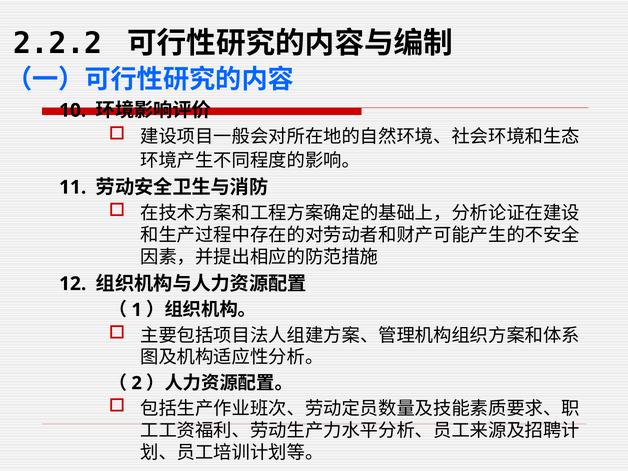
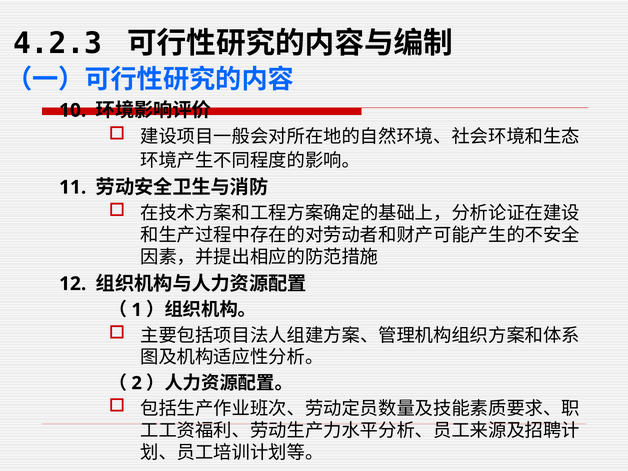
2.2.2: 2.2.2 -> 4.2.3
